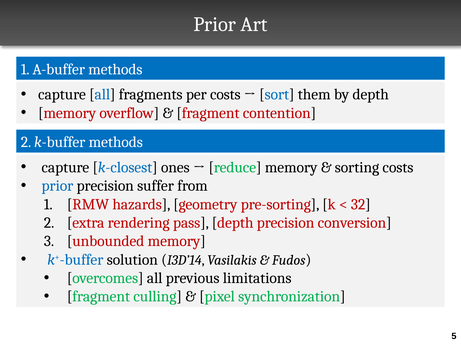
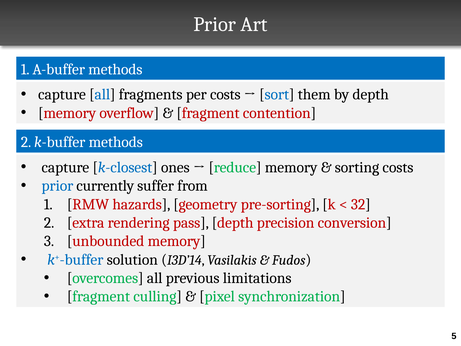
prior precision: precision -> currently
